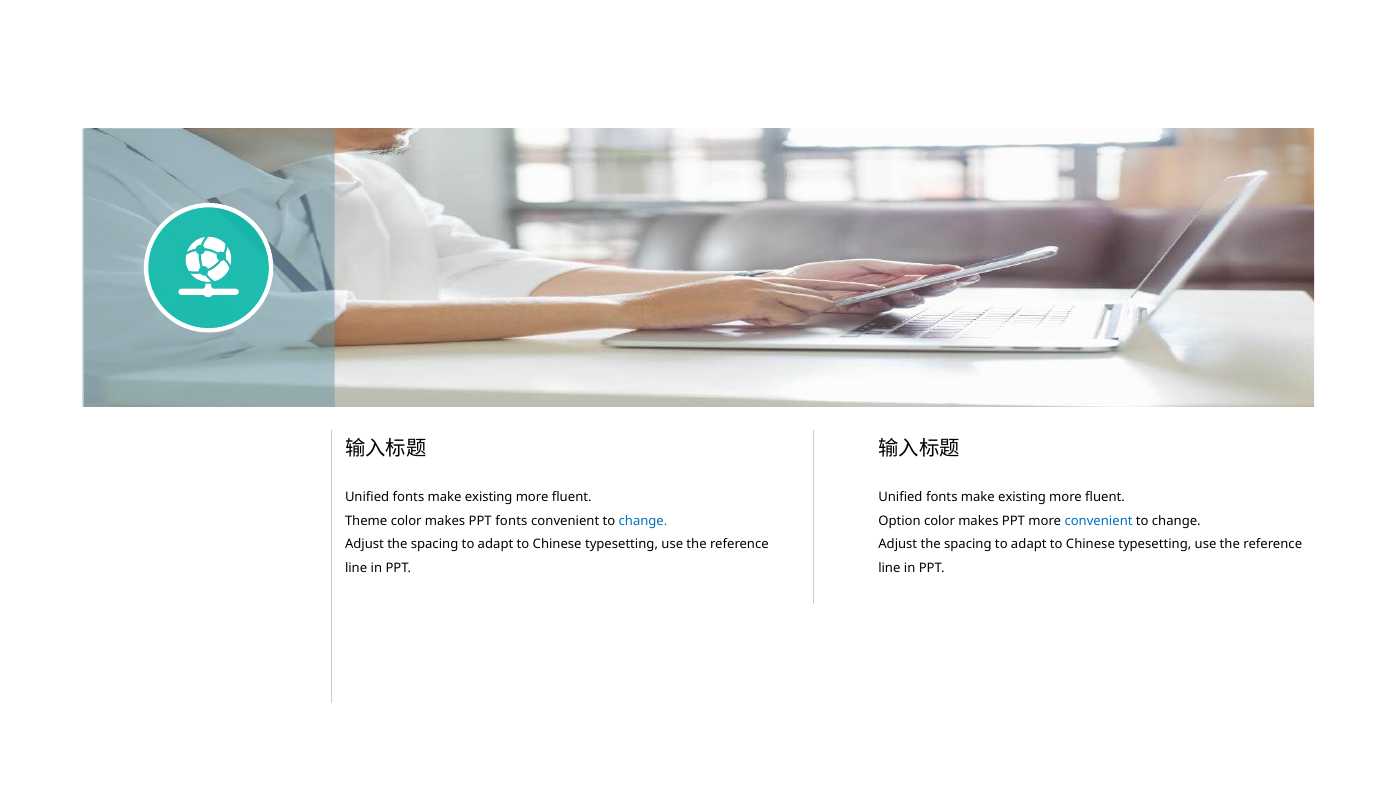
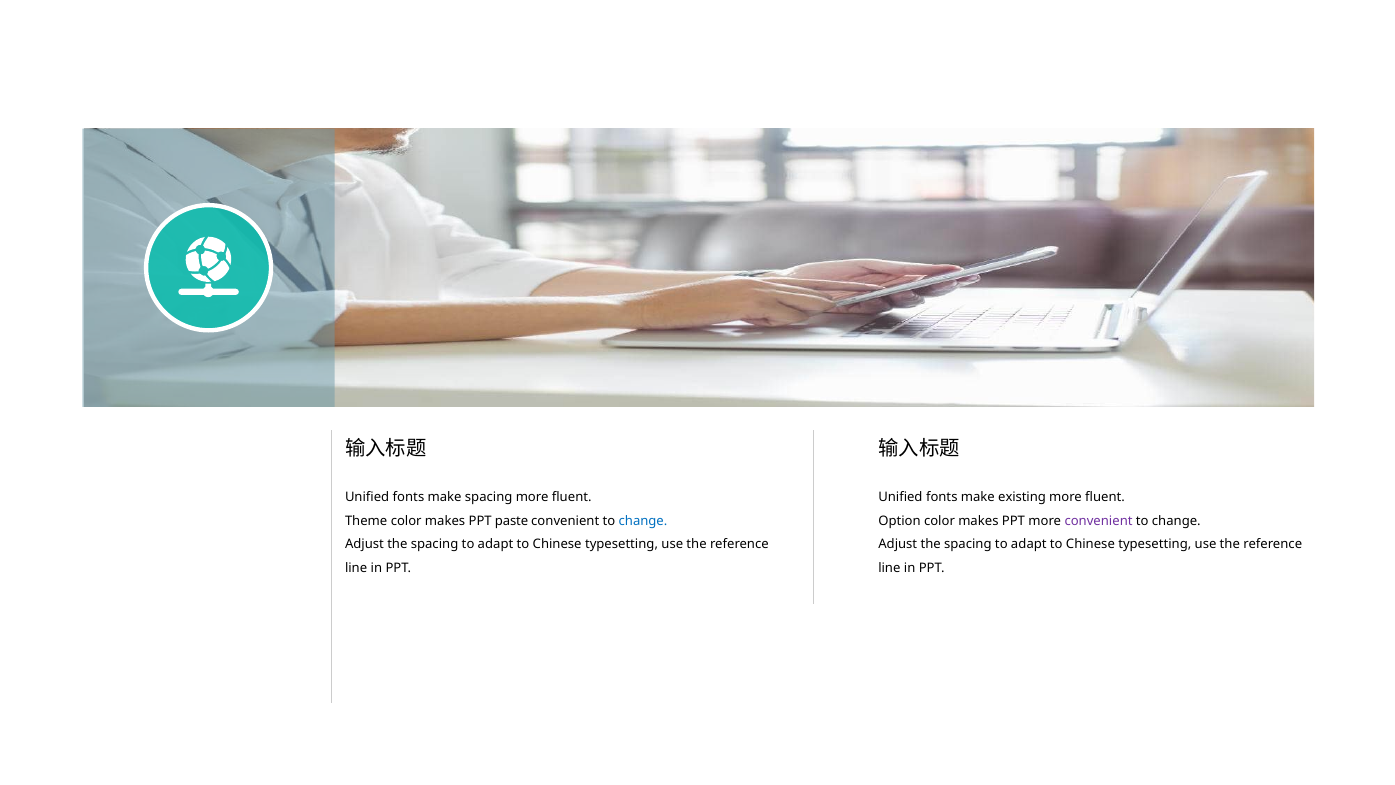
existing at (489, 497): existing -> spacing
PPT fonts: fonts -> paste
convenient at (1099, 521) colour: blue -> purple
